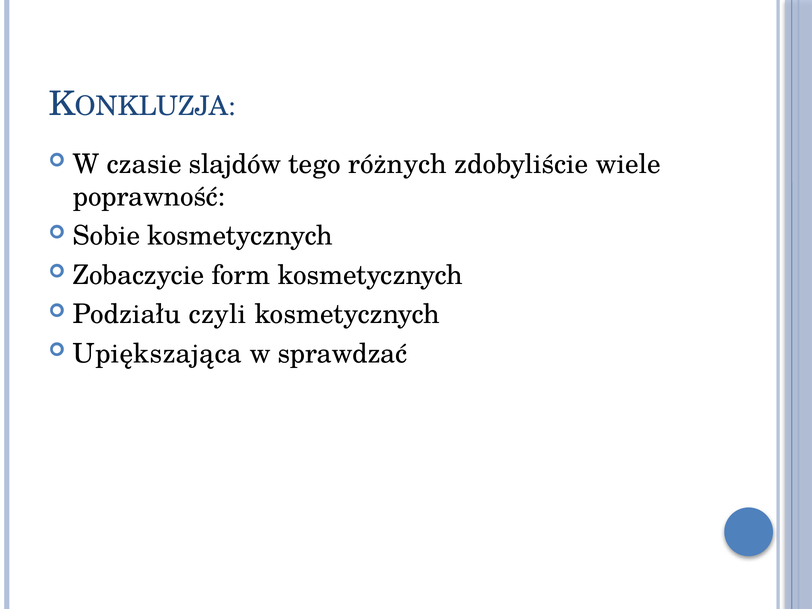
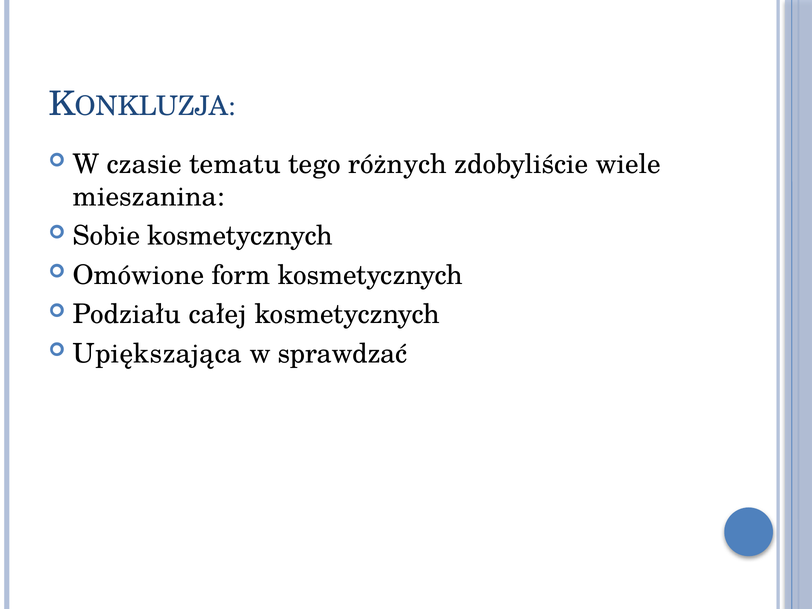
slajdów: slajdów -> tematu
poprawność: poprawność -> mieszanina
Zobaczycie: Zobaczycie -> Omówione
czyli: czyli -> całej
